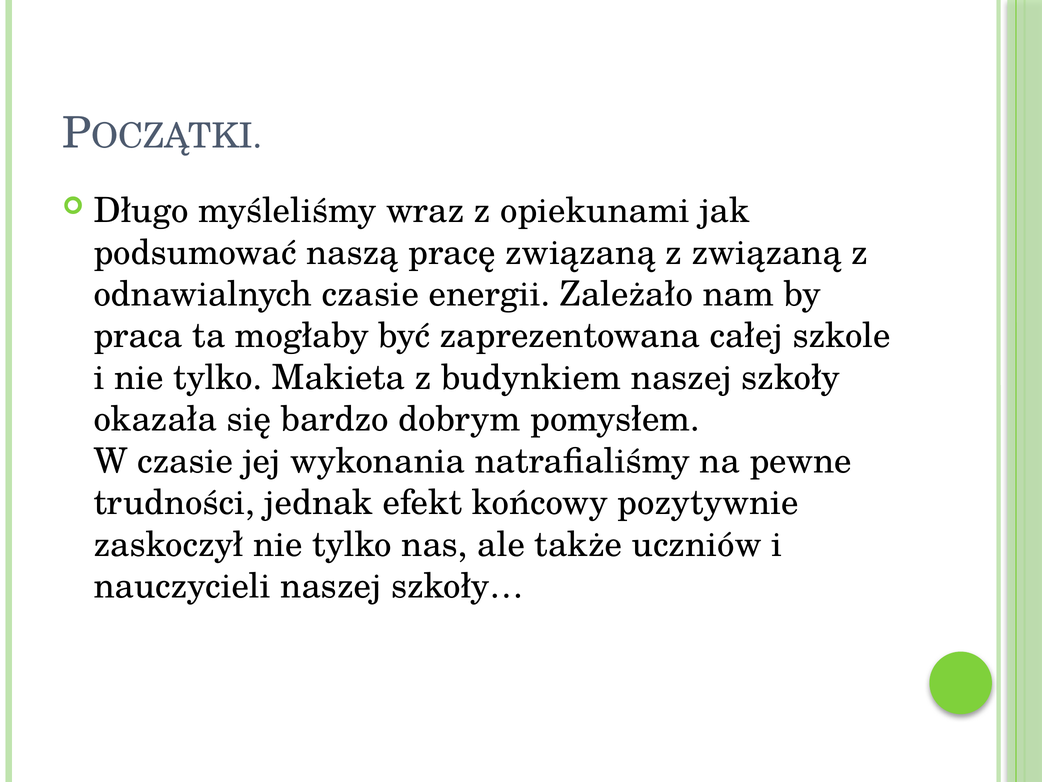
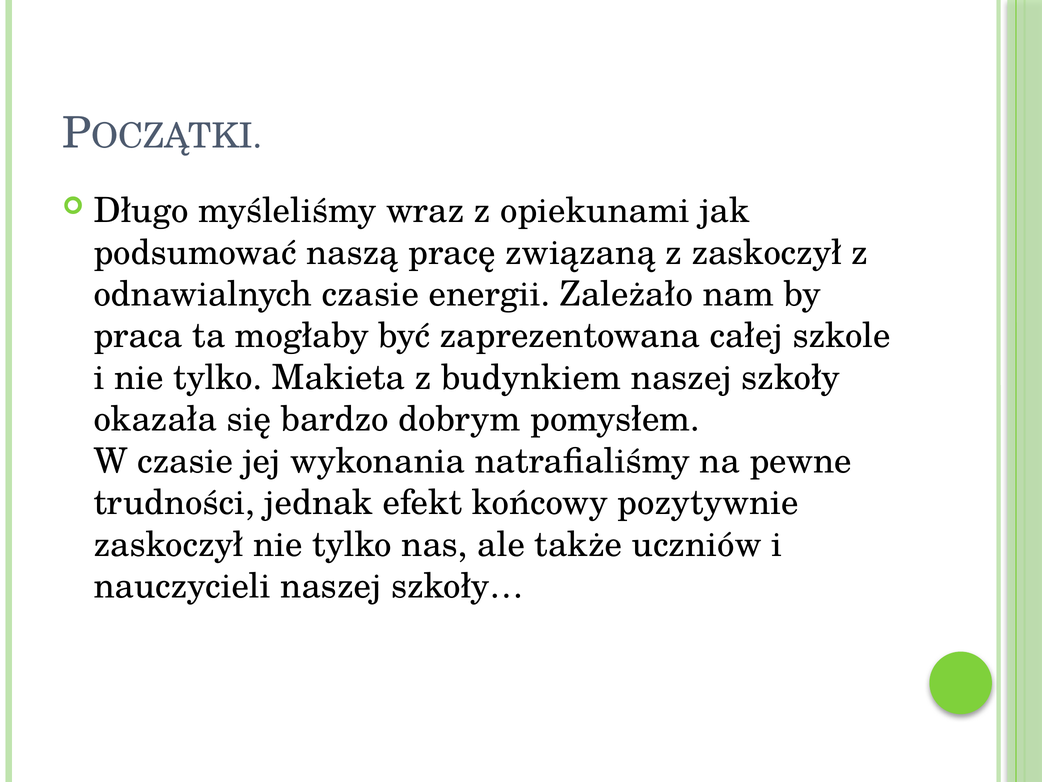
z związaną: związaną -> zaskoczył
